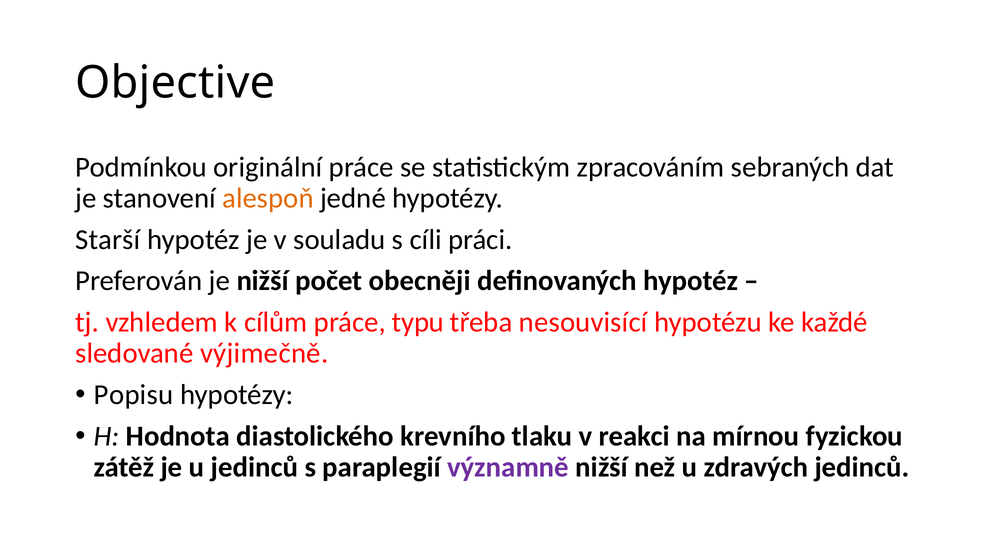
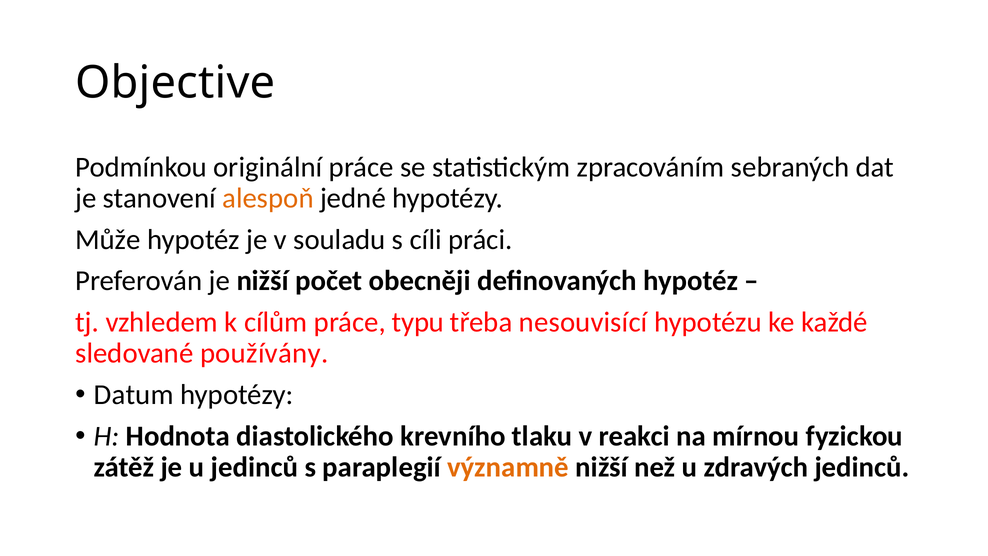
Starší: Starší -> Může
výjimečně: výjimečně -> používány
Popisu: Popisu -> Datum
významně colour: purple -> orange
